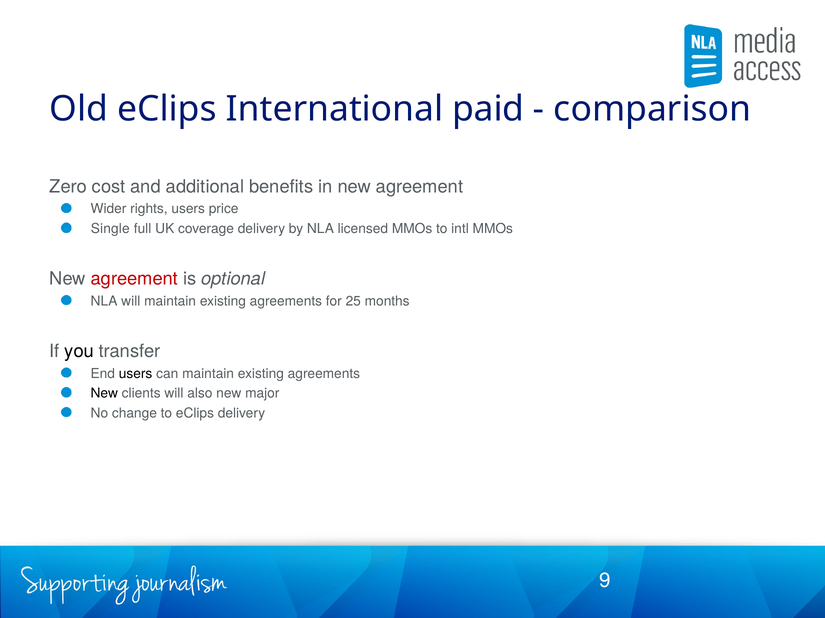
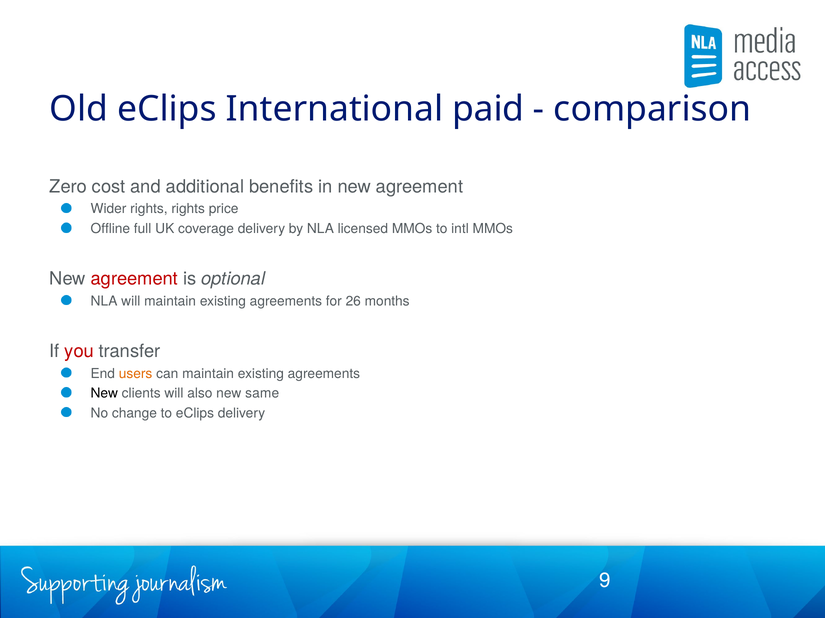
rights users: users -> rights
Single: Single -> Offline
25: 25 -> 26
you colour: black -> red
users at (136, 374) colour: black -> orange
major: major -> same
